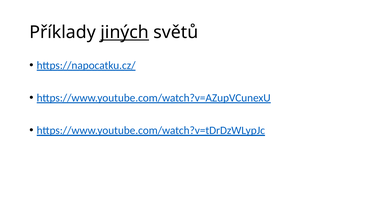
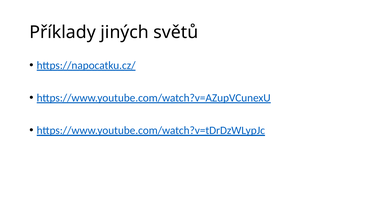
jiných underline: present -> none
